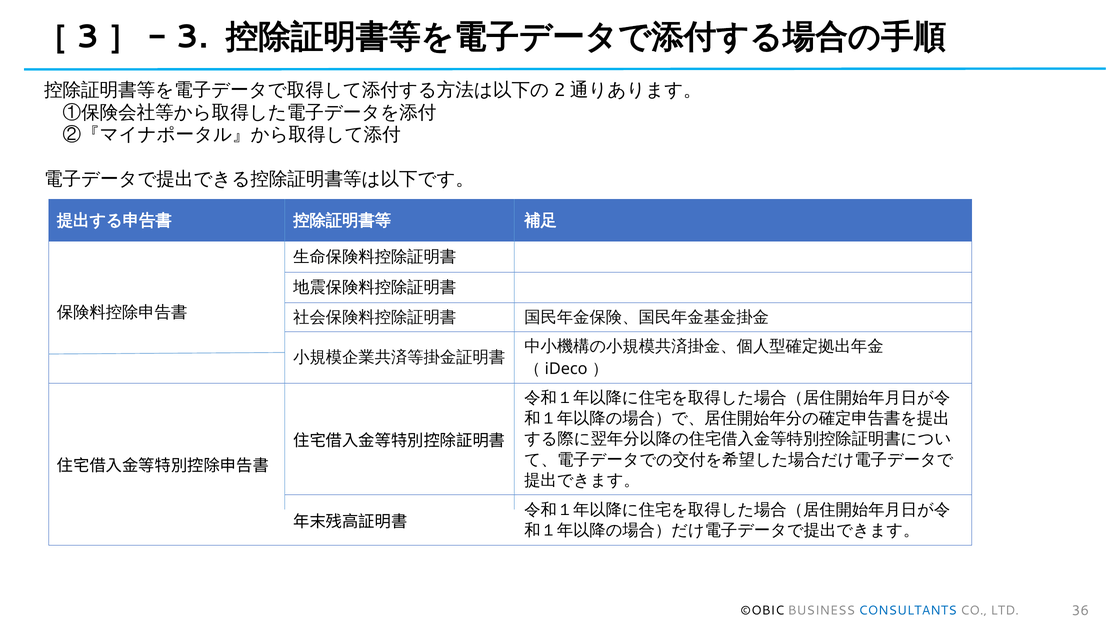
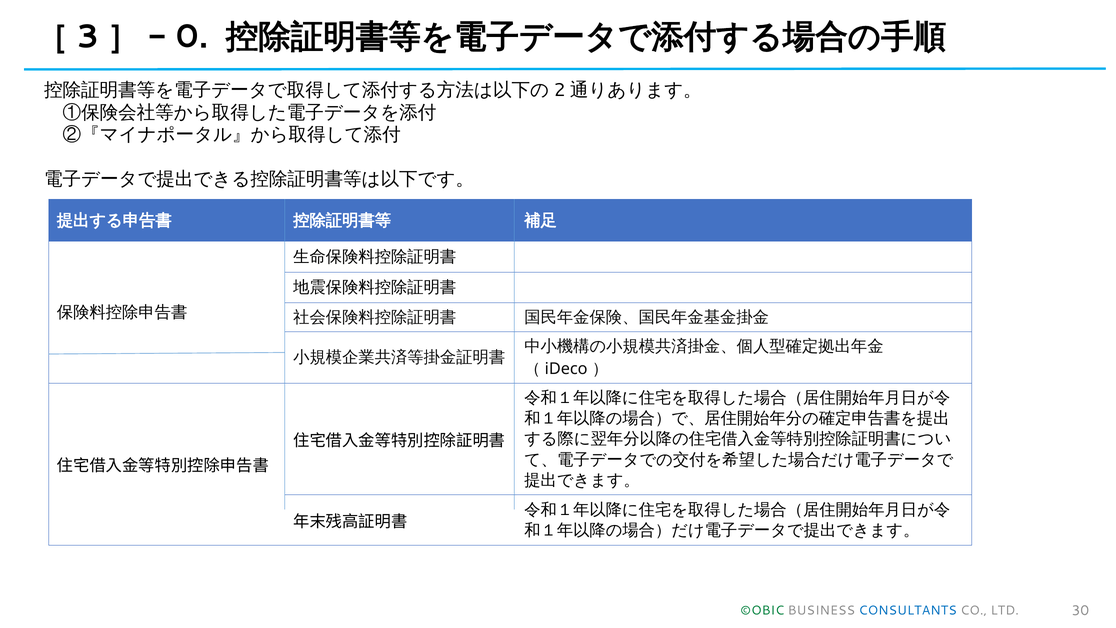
3: 3 -> 0
©OBIC colour: black -> green
36: 36 -> 30
